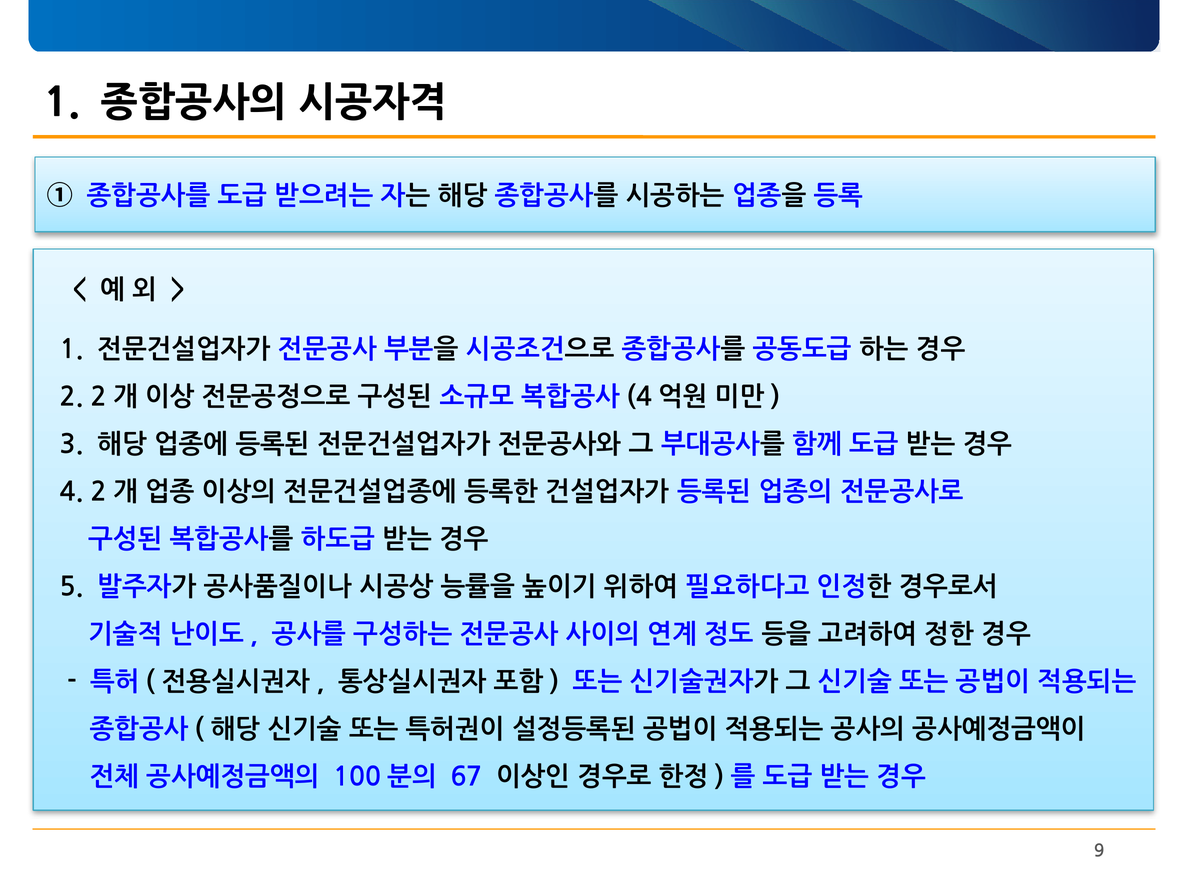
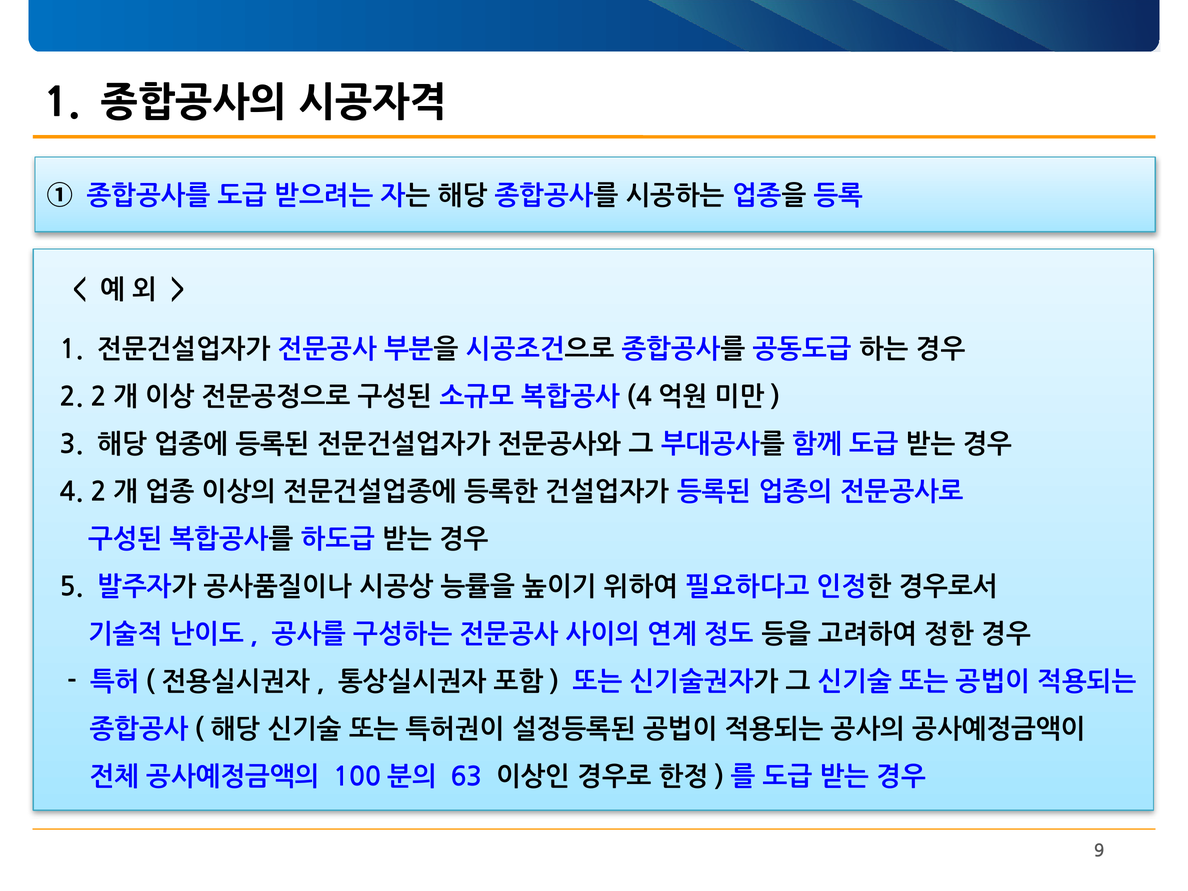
67: 67 -> 63
